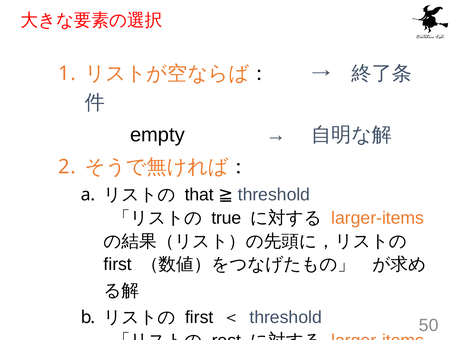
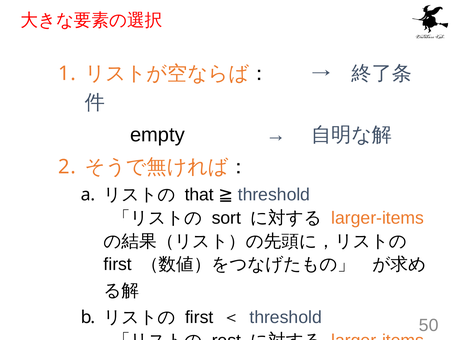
true: true -> sort
